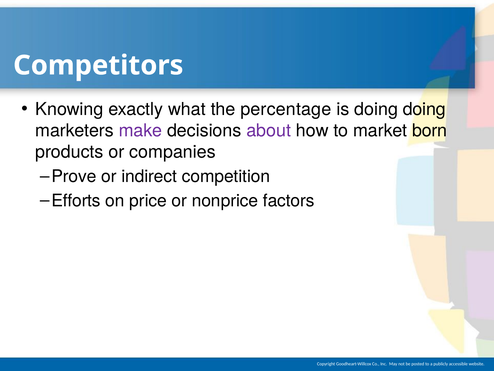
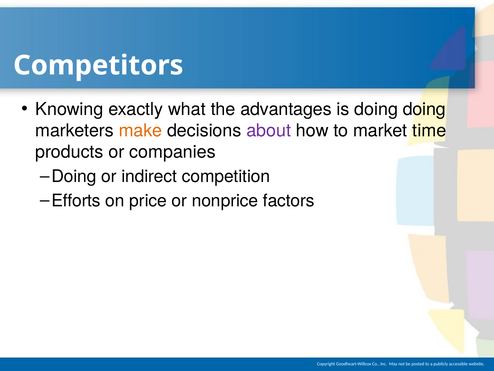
percentage: percentage -> advantages
make colour: purple -> orange
born: born -> time
Prove at (74, 176): Prove -> Doing
